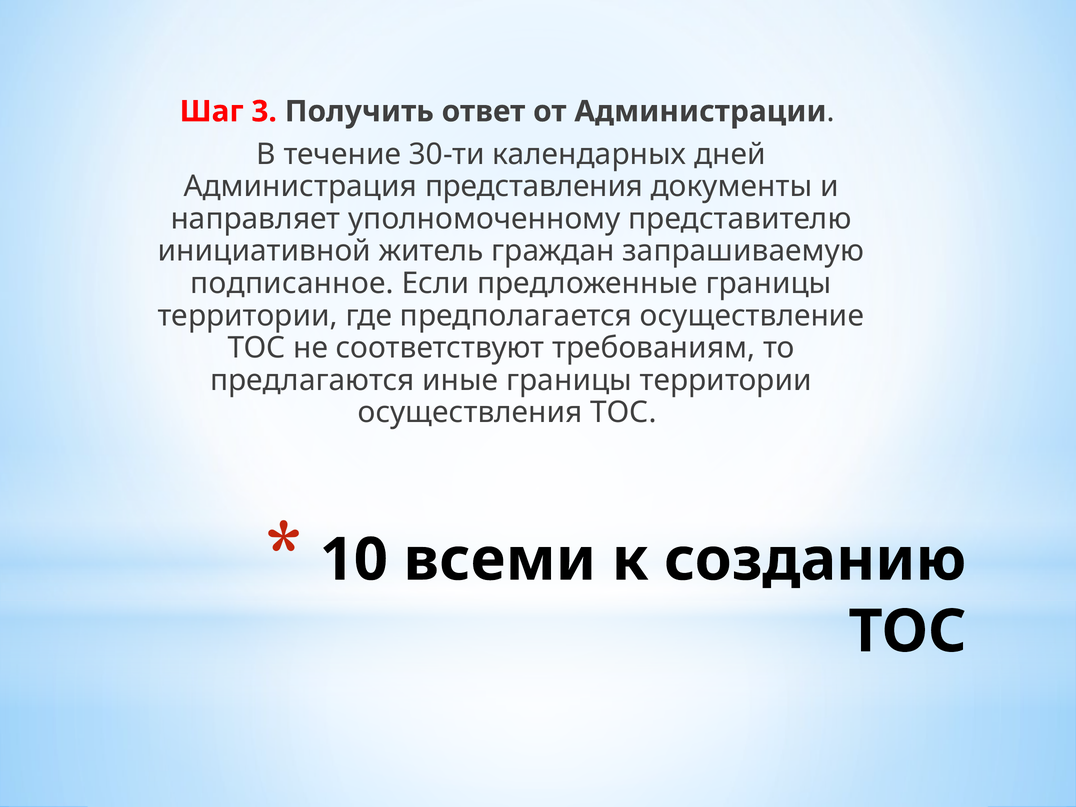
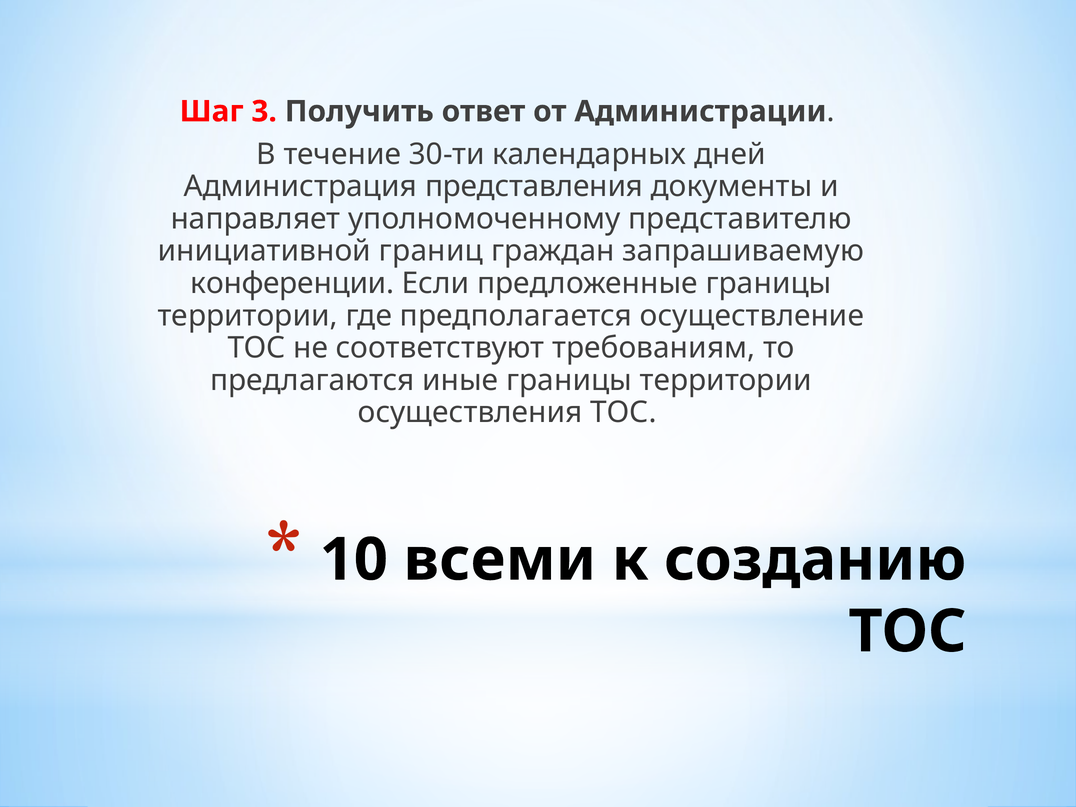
житель: житель -> границ
подписанное: подписанное -> конференции
